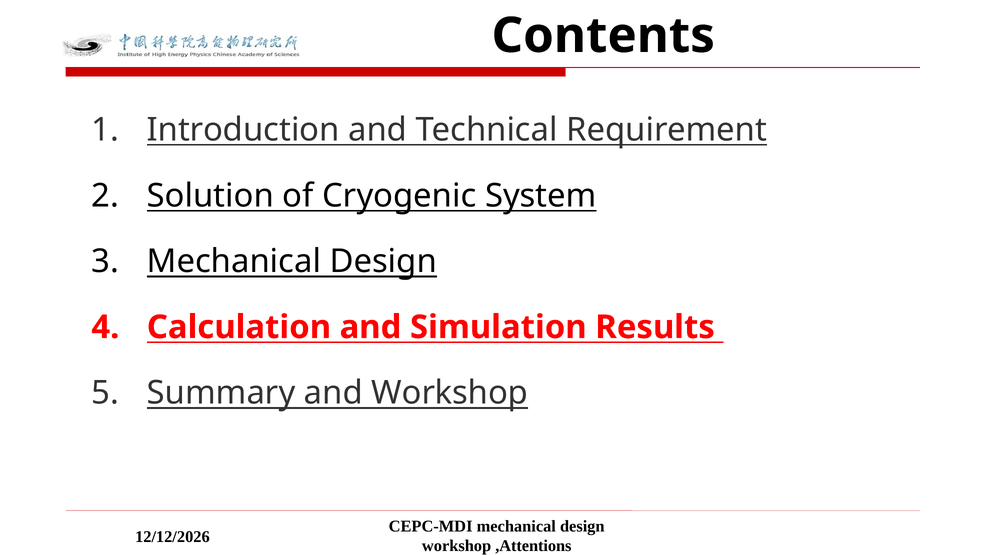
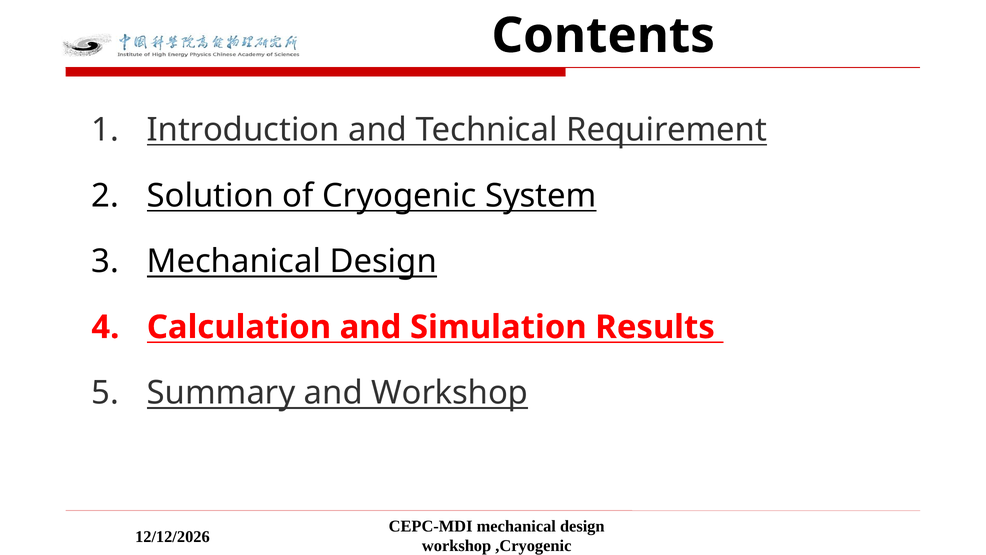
,Attentions: ,Attentions -> ,Cryogenic
